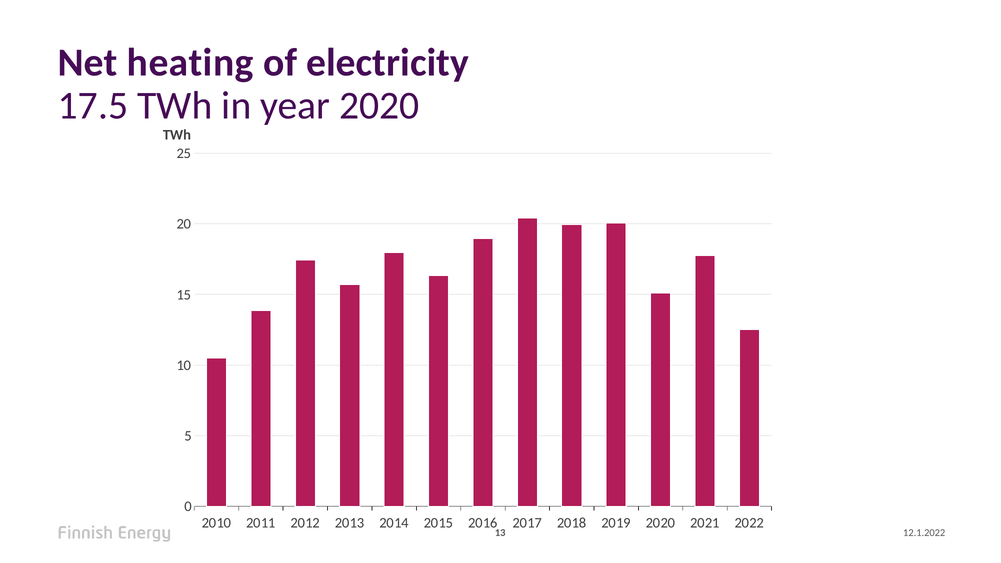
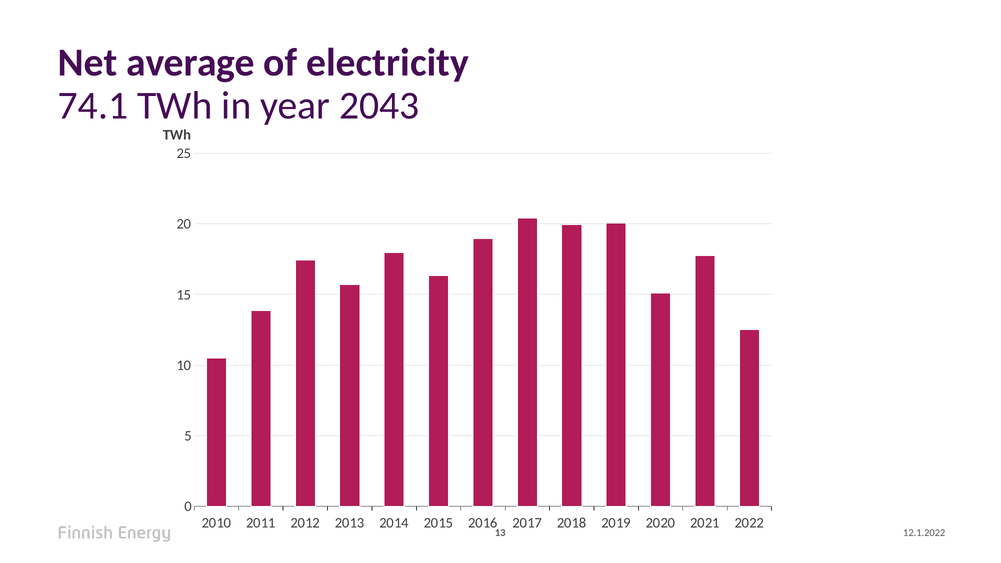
heating: heating -> average
17.5: 17.5 -> 74.1
year 2020: 2020 -> 2043
